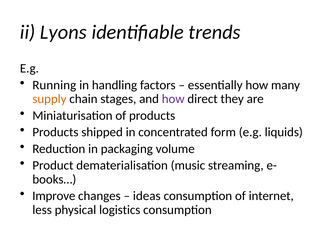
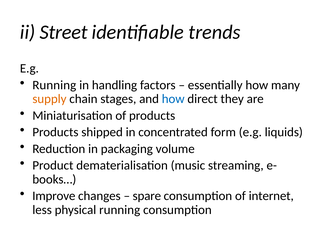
Lyons: Lyons -> Street
how at (173, 99) colour: purple -> blue
ideas: ideas -> spare
physical logistics: logistics -> running
